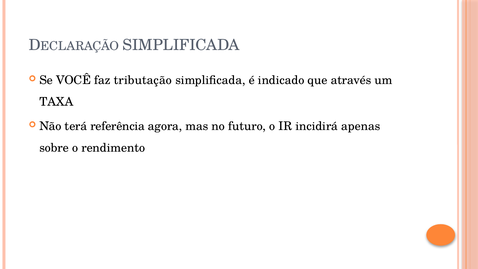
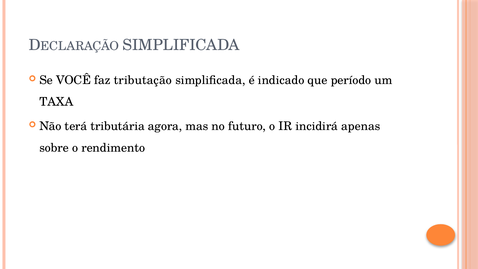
através: através -> período
referência: referência -> tributária
